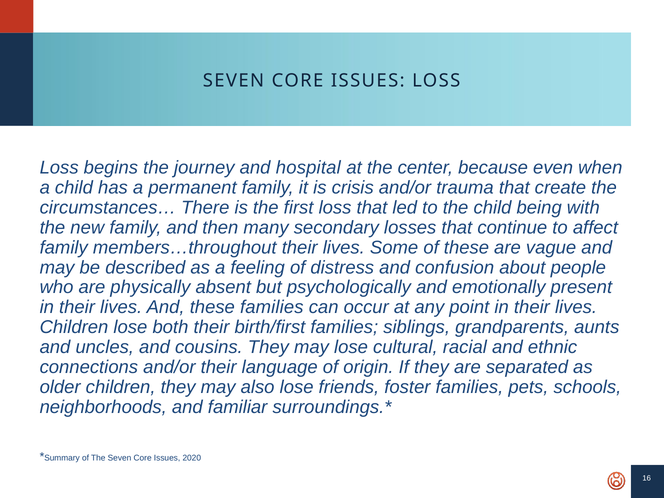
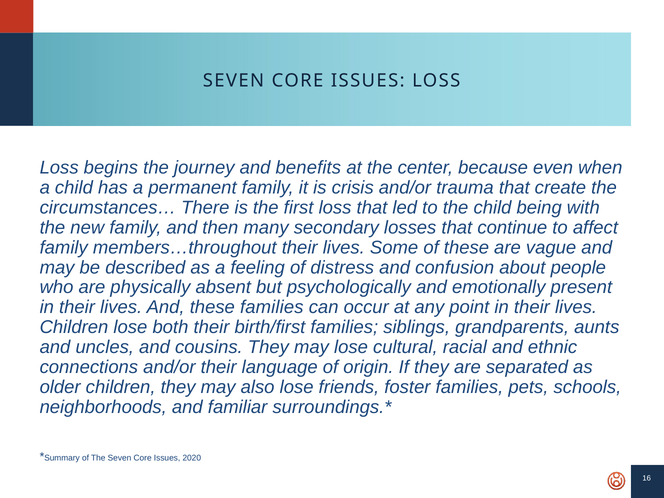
hospital: hospital -> benefits
